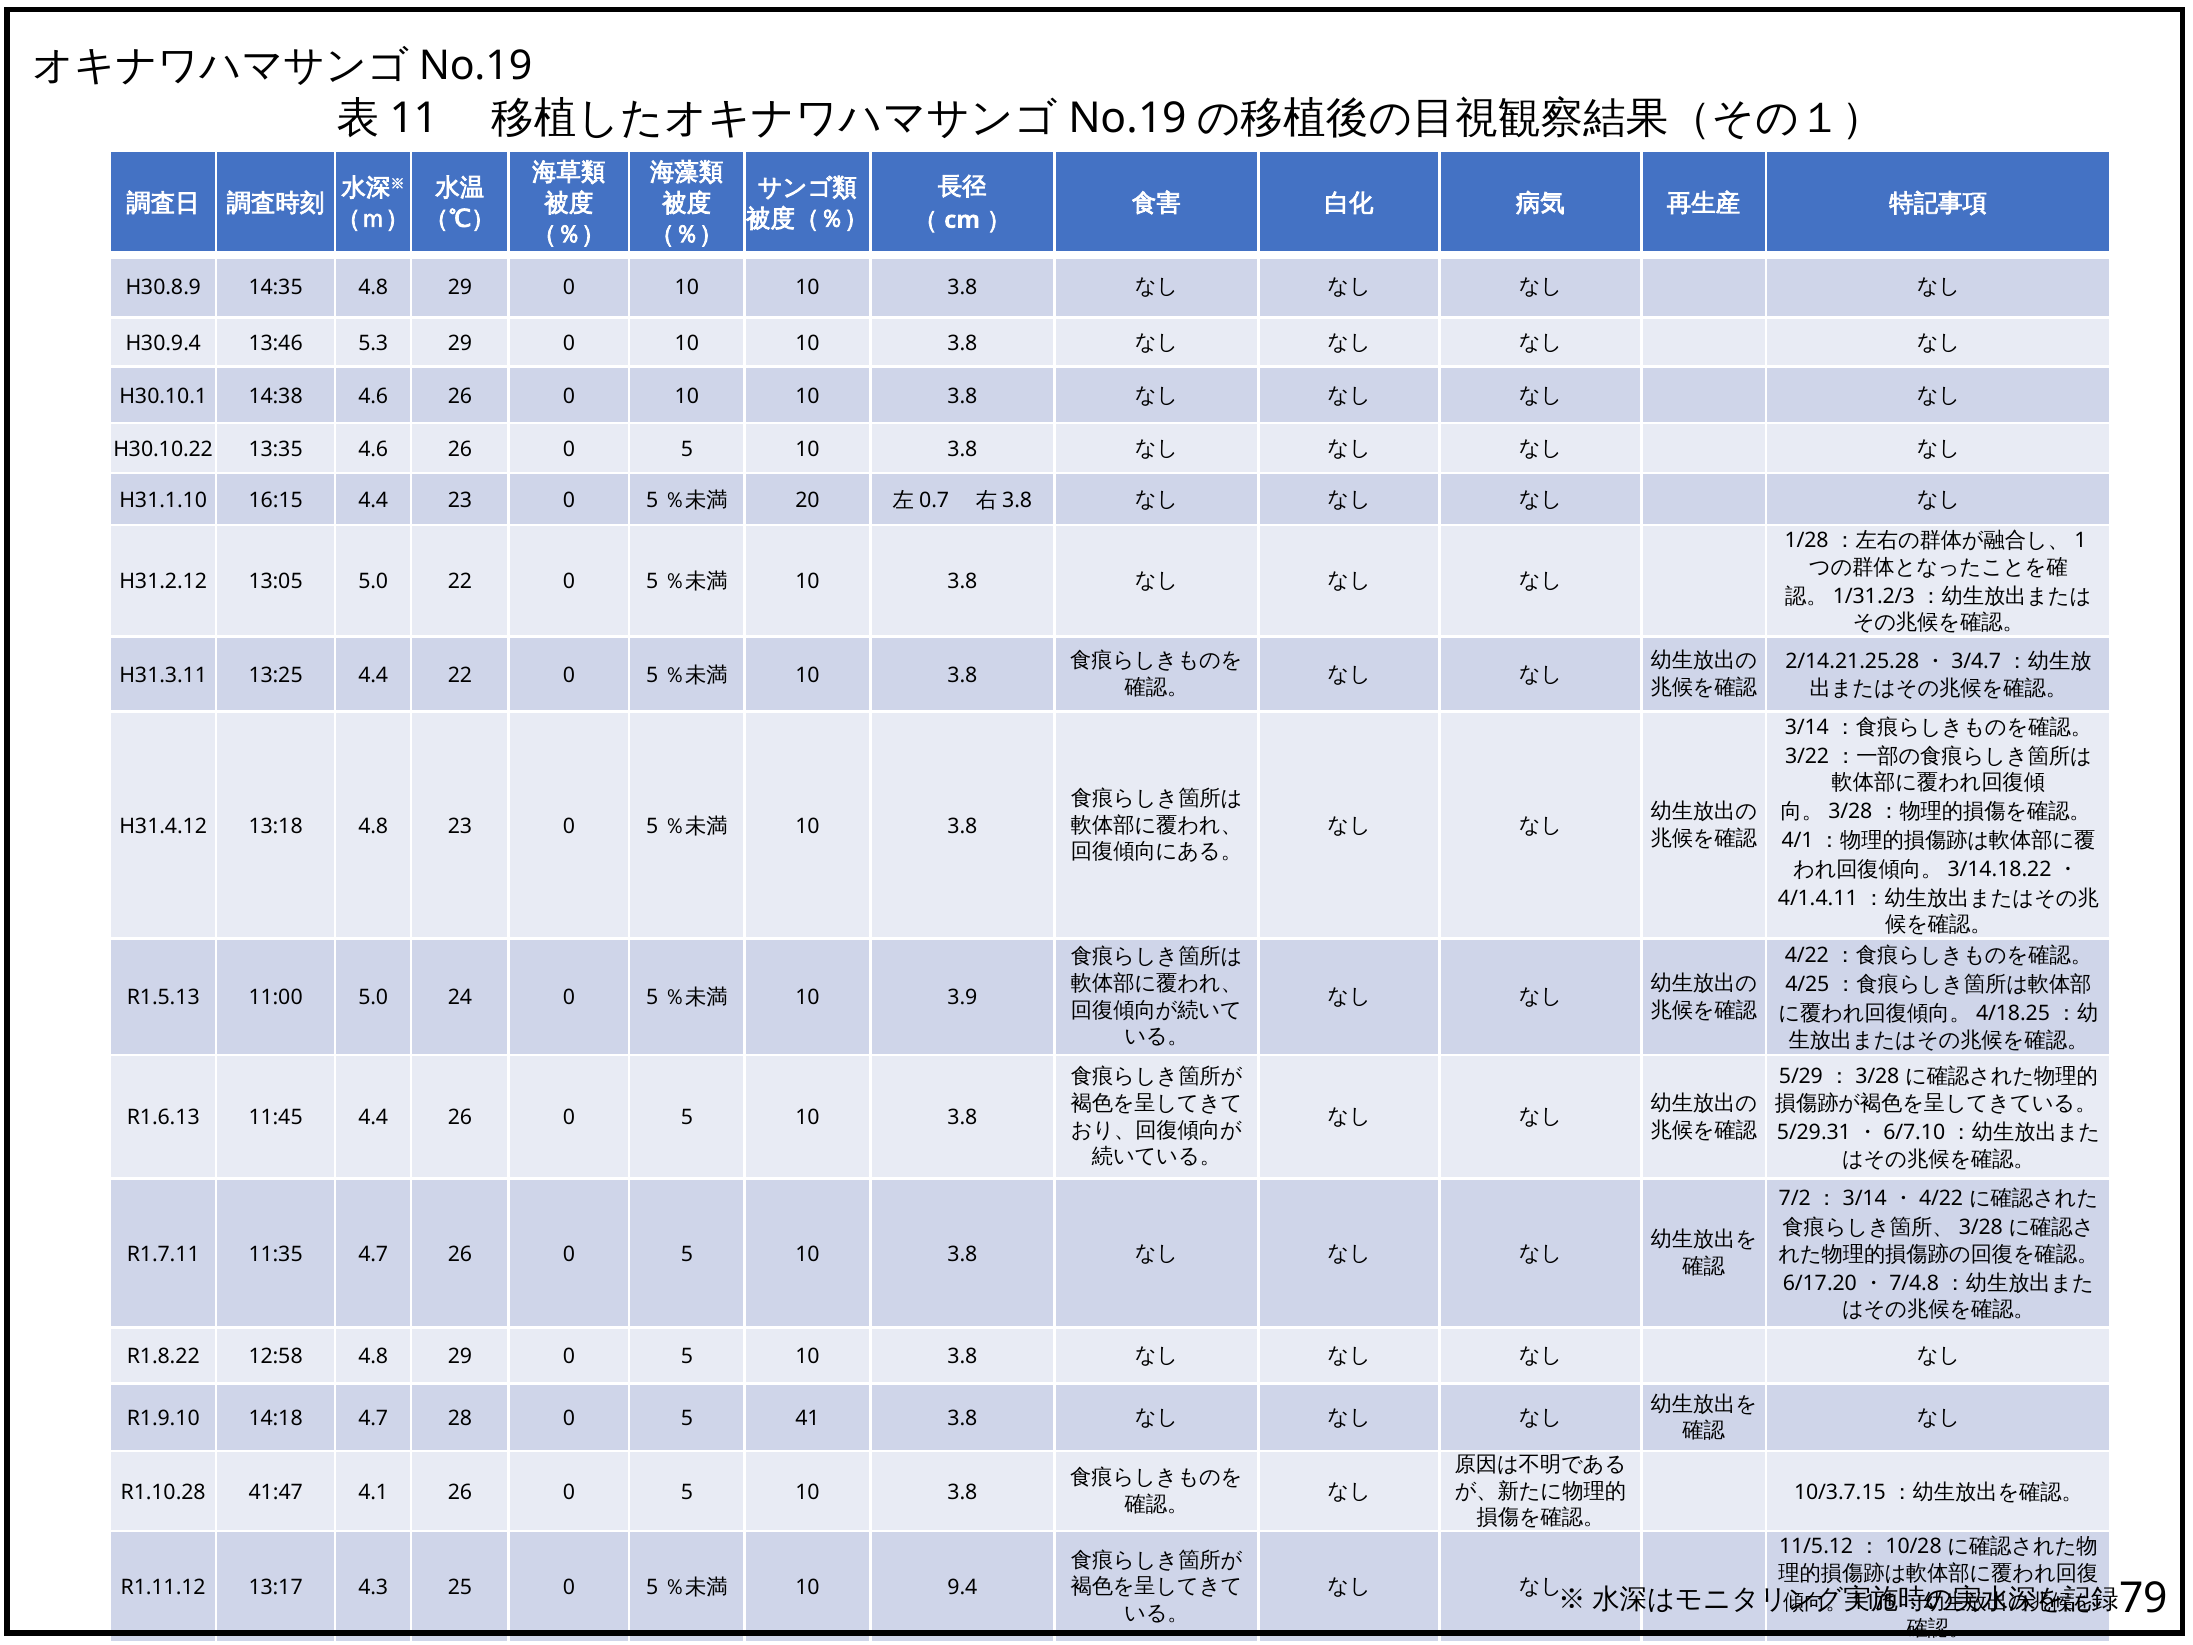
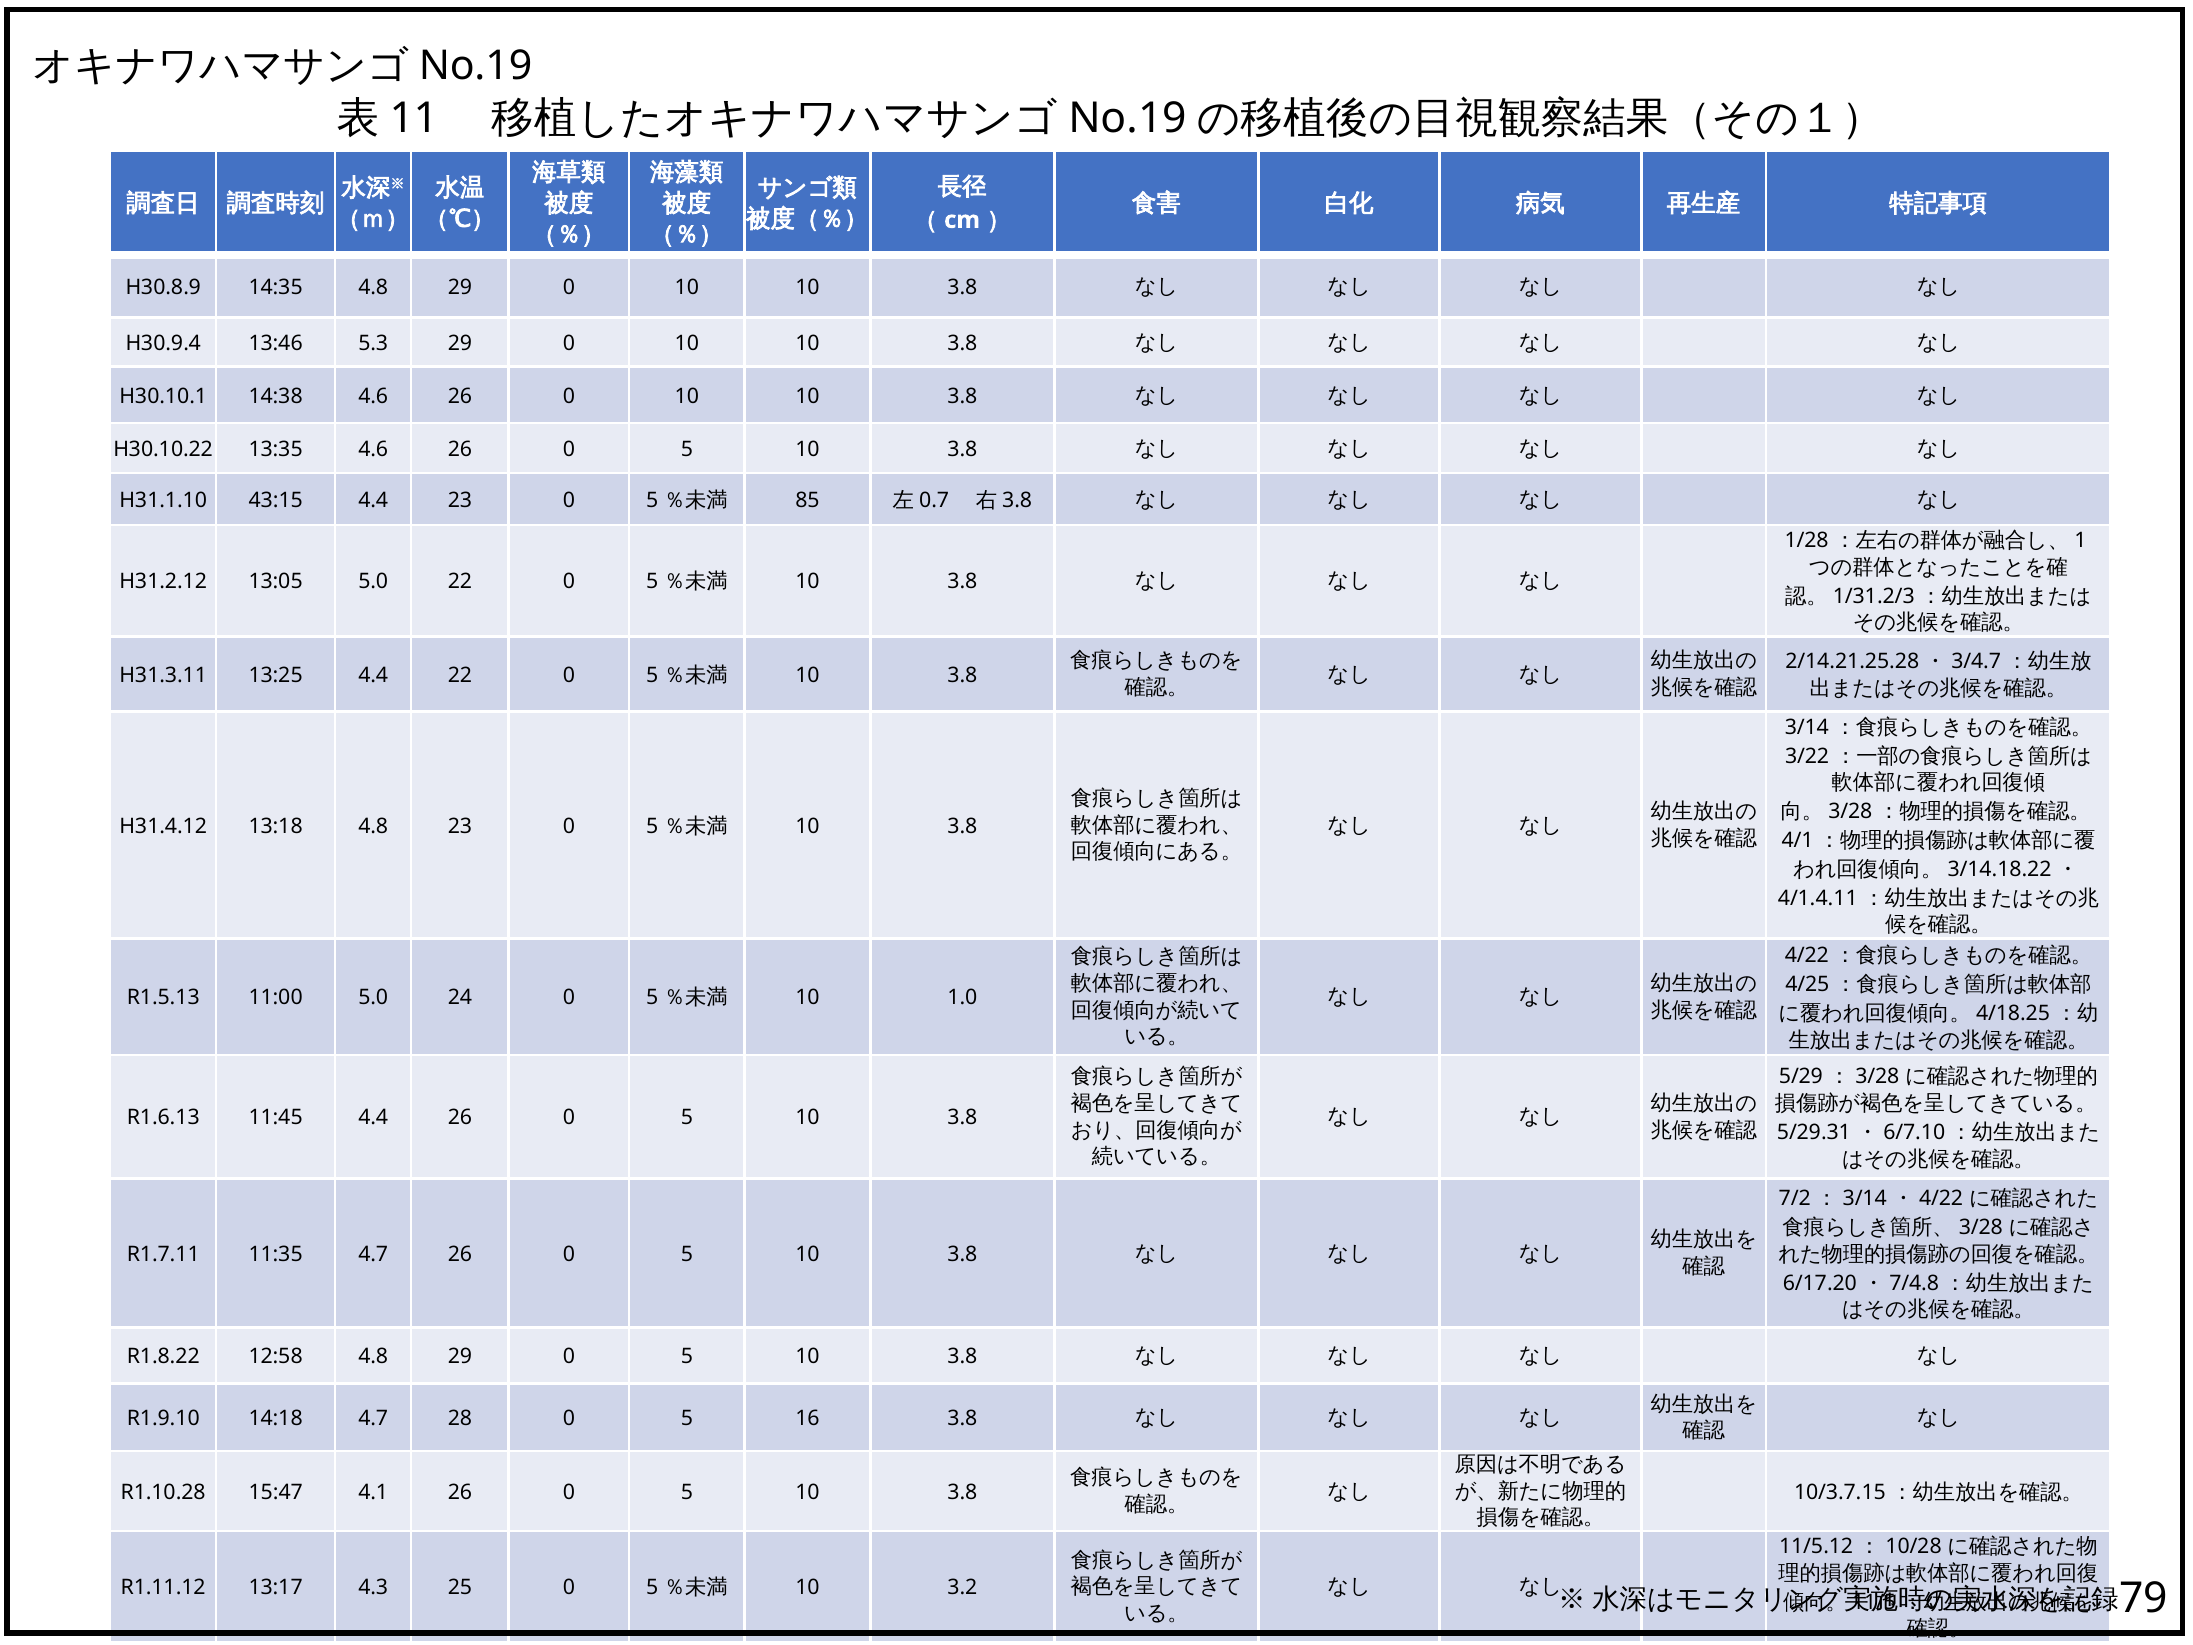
16:15: 16:15 -> 43:15
20: 20 -> 85
3.9: 3.9 -> 1.0
41: 41 -> 16
41:47: 41:47 -> 15:47
9.4: 9.4 -> 3.2
